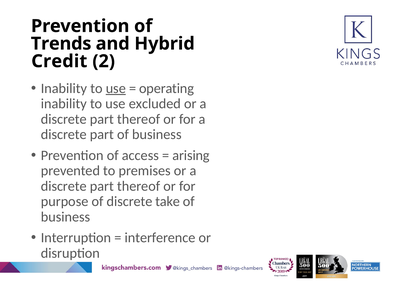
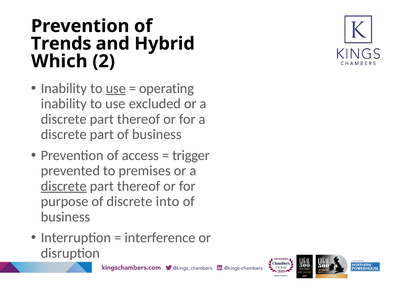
Credit: Credit -> Which
arising: arising -> trigger
discrete at (64, 186) underline: none -> present
take: take -> into
